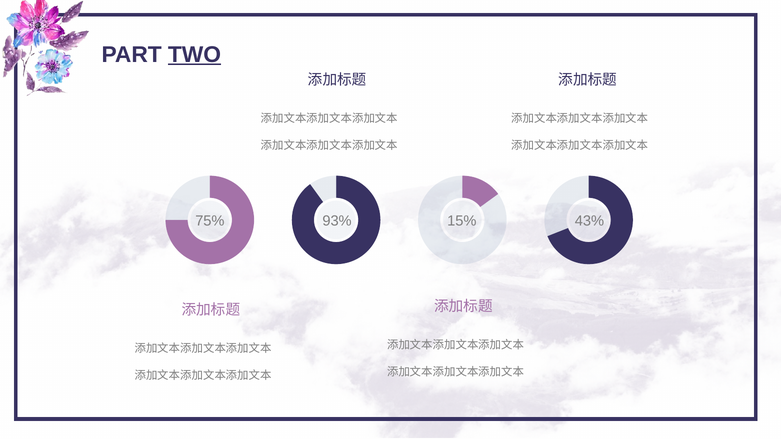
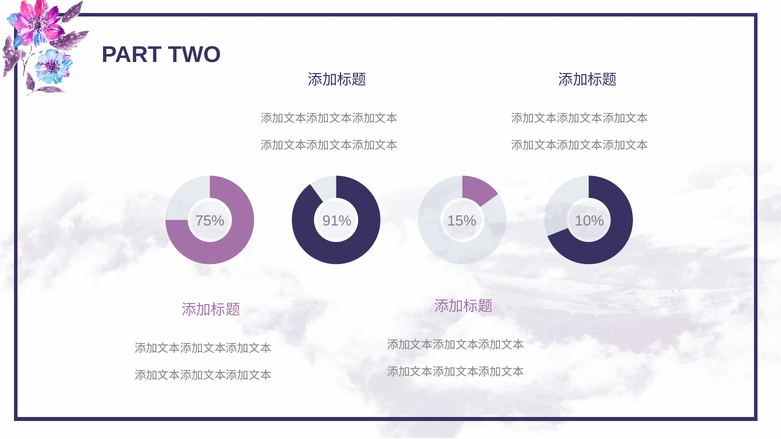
TWO underline: present -> none
93%: 93% -> 91%
43%: 43% -> 10%
